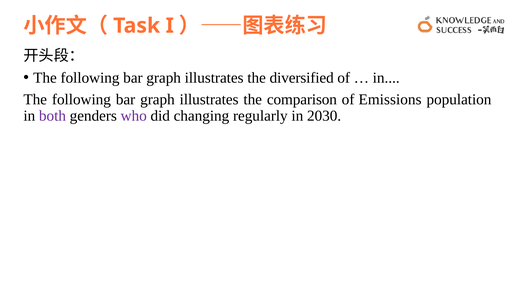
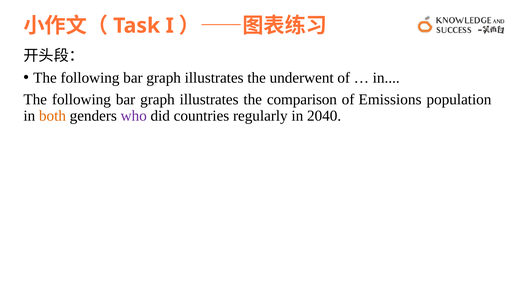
diversified: diversified -> underwent
both colour: purple -> orange
changing: changing -> countries
2030: 2030 -> 2040
